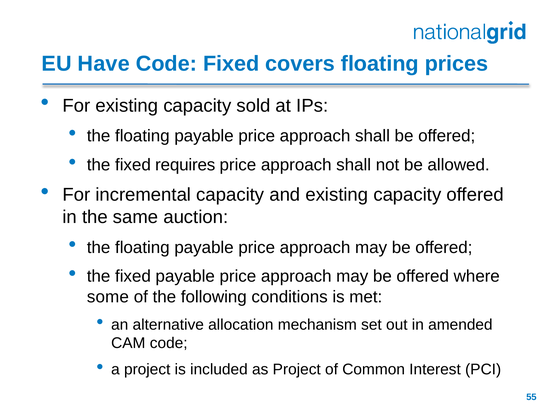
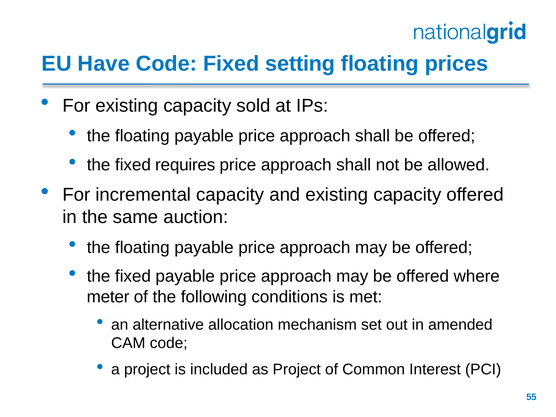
covers: covers -> setting
some: some -> meter
